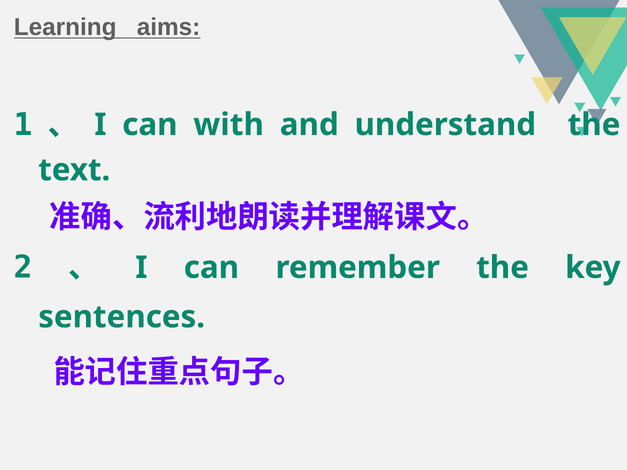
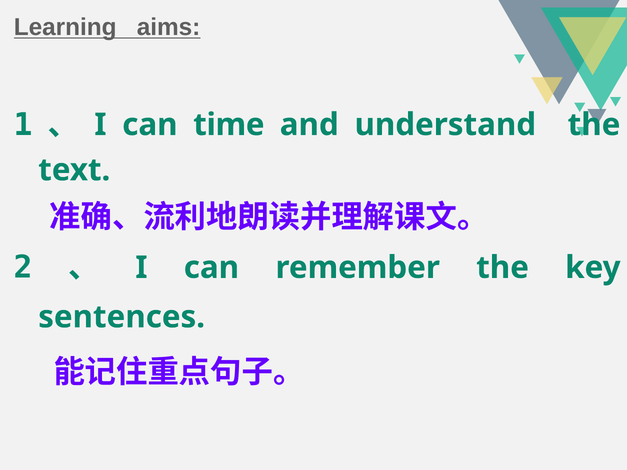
with: with -> time
